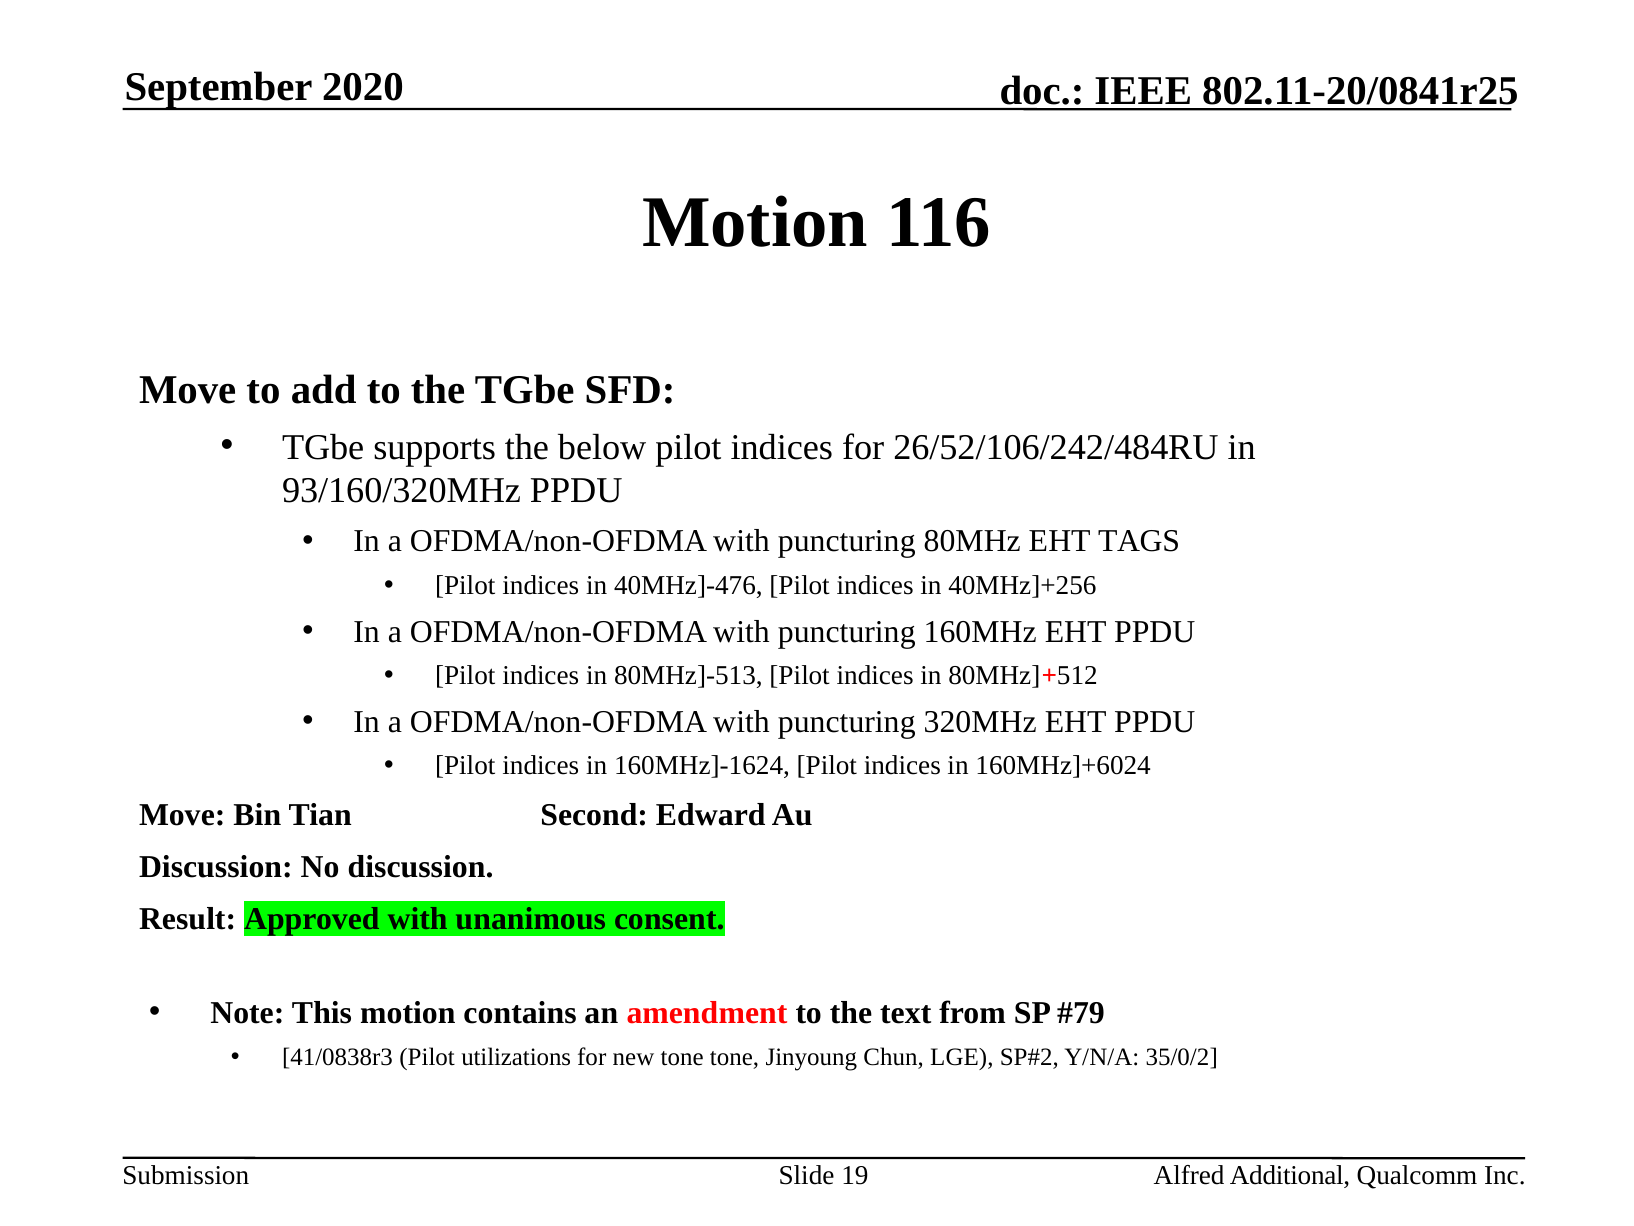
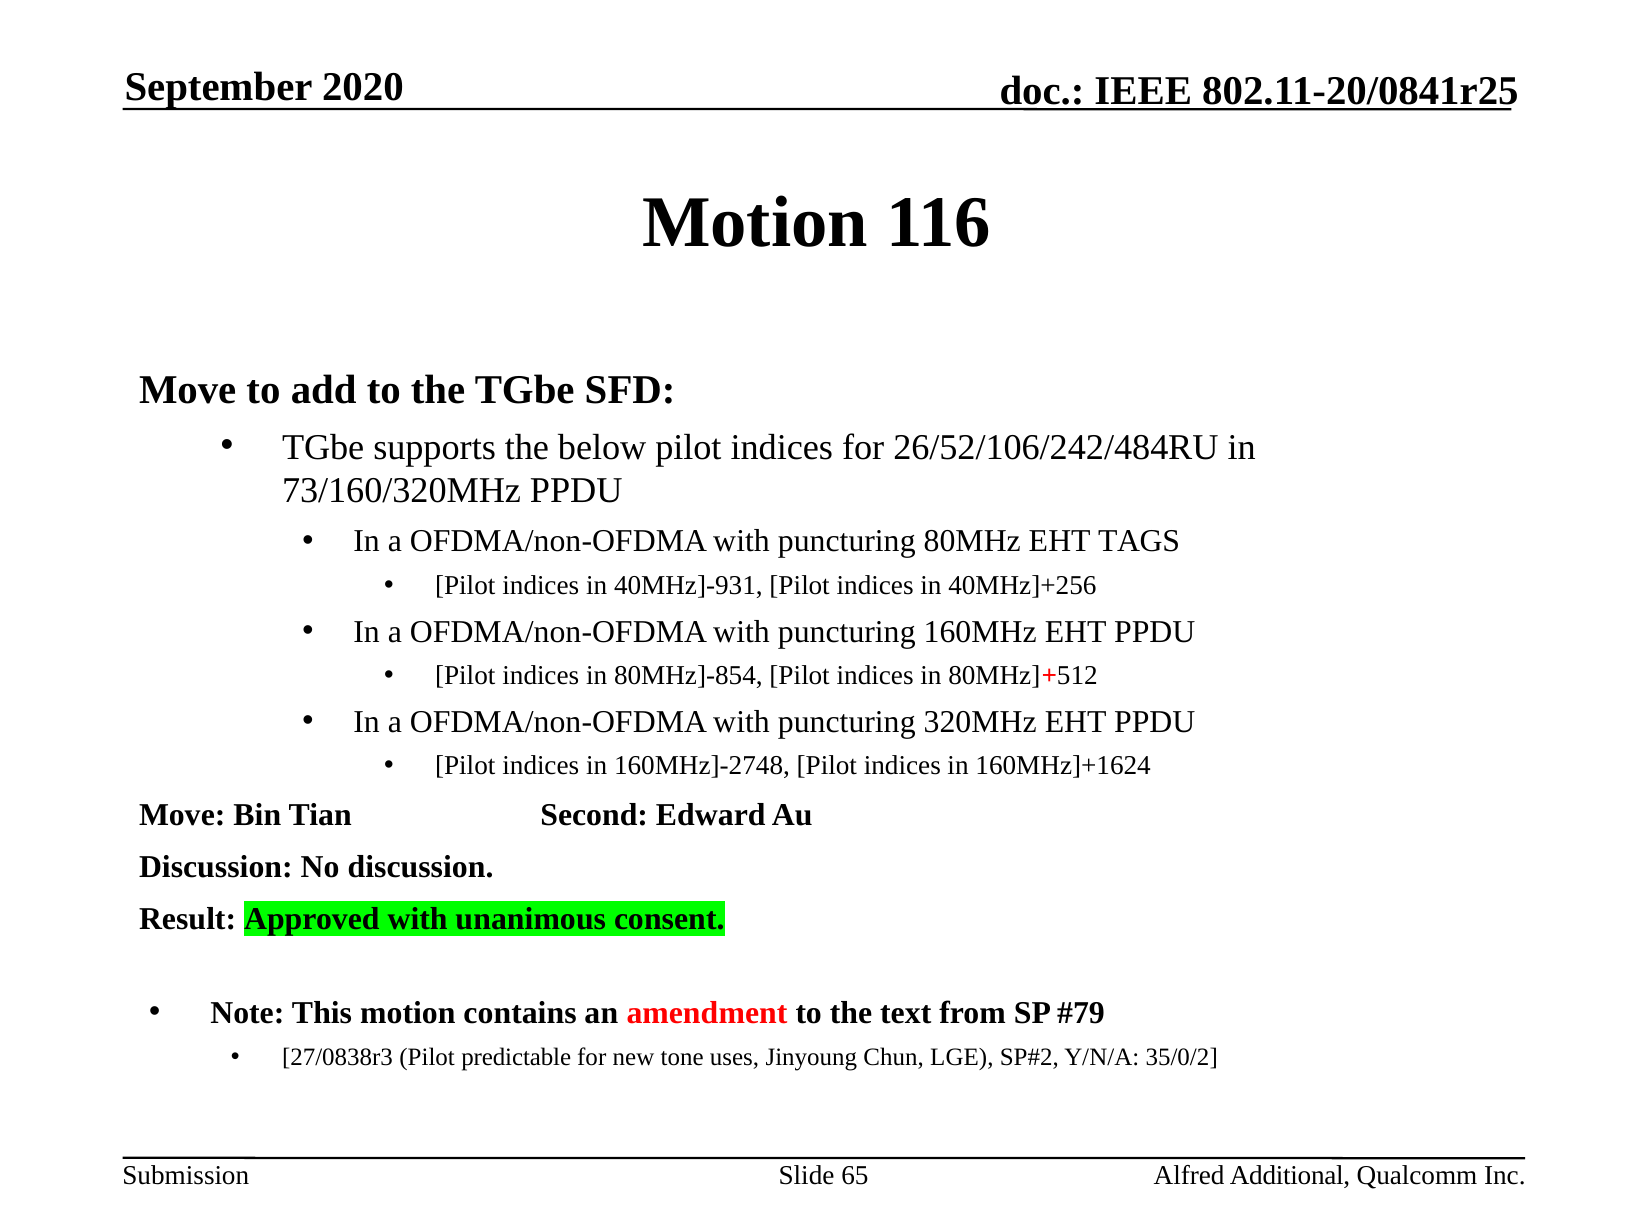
93/160/320MHz: 93/160/320MHz -> 73/160/320MHz
40MHz]-476: 40MHz]-476 -> 40MHz]-931
80MHz]-513: 80MHz]-513 -> 80MHz]-854
160MHz]-1624: 160MHz]-1624 -> 160MHz]-2748
160MHz]+6024: 160MHz]+6024 -> 160MHz]+1624
41/0838r3: 41/0838r3 -> 27/0838r3
utilizations: utilizations -> predictable
tone tone: tone -> uses
19: 19 -> 65
